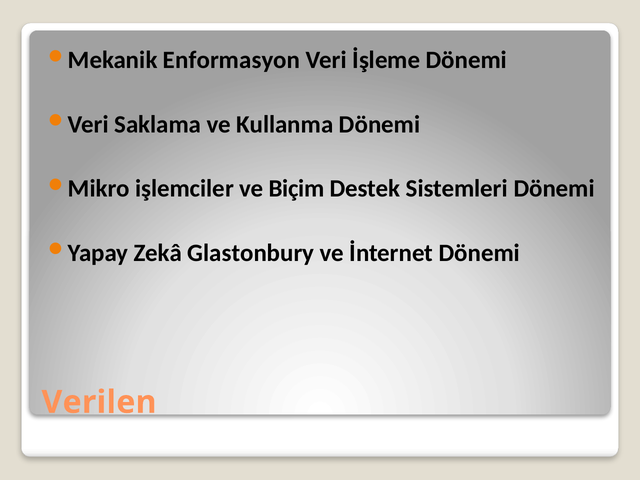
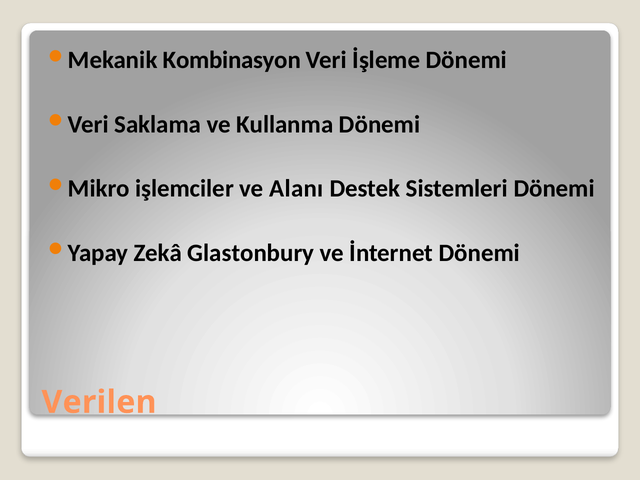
Enformasyon: Enformasyon -> Kombinasyon
Biçim: Biçim -> Alanı
